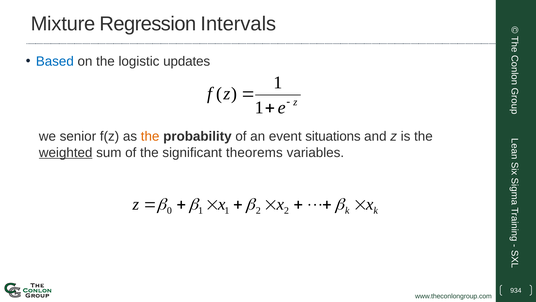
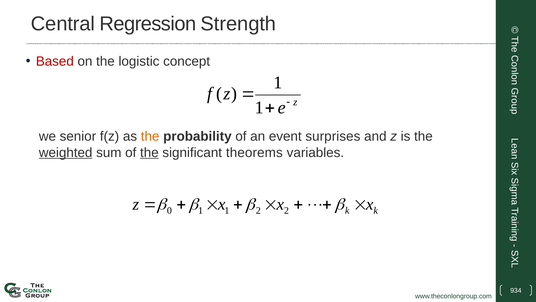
Mixture: Mixture -> Central
Intervals: Intervals -> Strength
Based colour: blue -> red
updates: updates -> concept
situations: situations -> surprises
the at (149, 152) underline: none -> present
